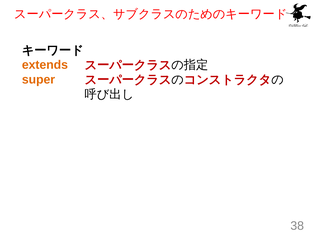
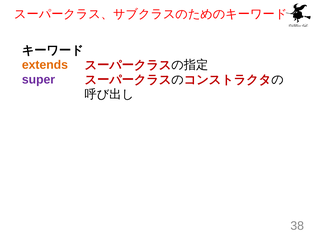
super colour: orange -> purple
